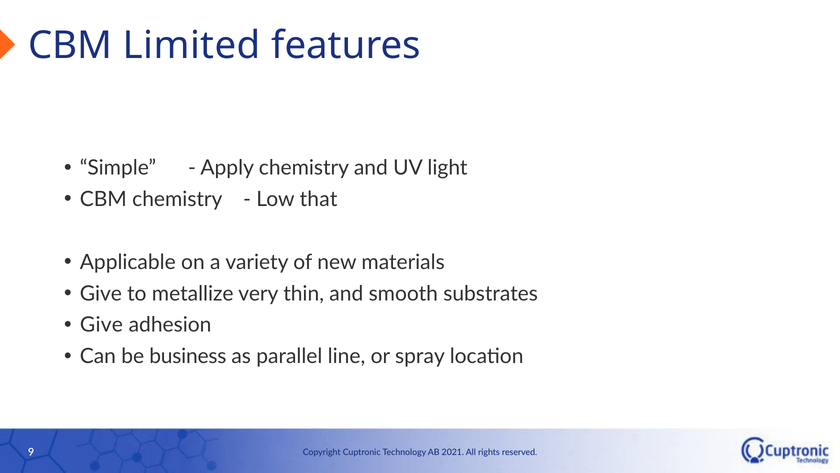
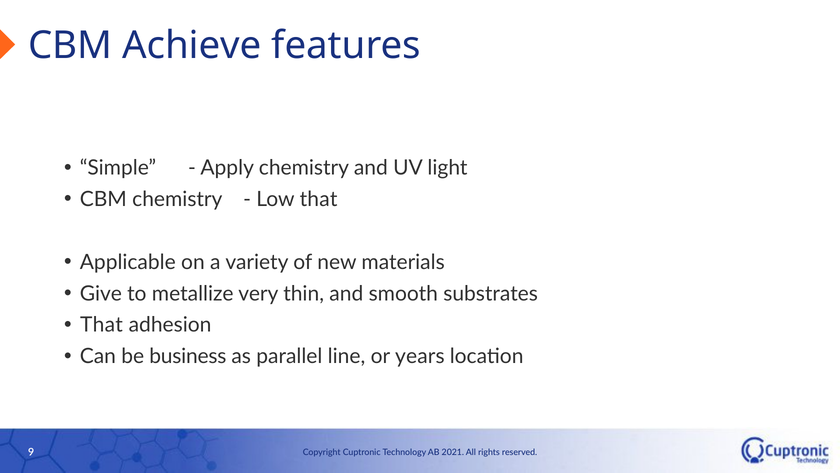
Limited: Limited -> Achieve
Give at (101, 325): Give -> That
spray: spray -> years
